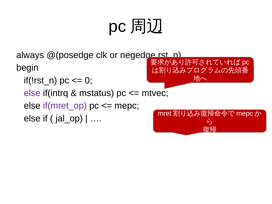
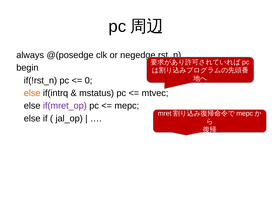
else at (32, 93) colour: purple -> orange
